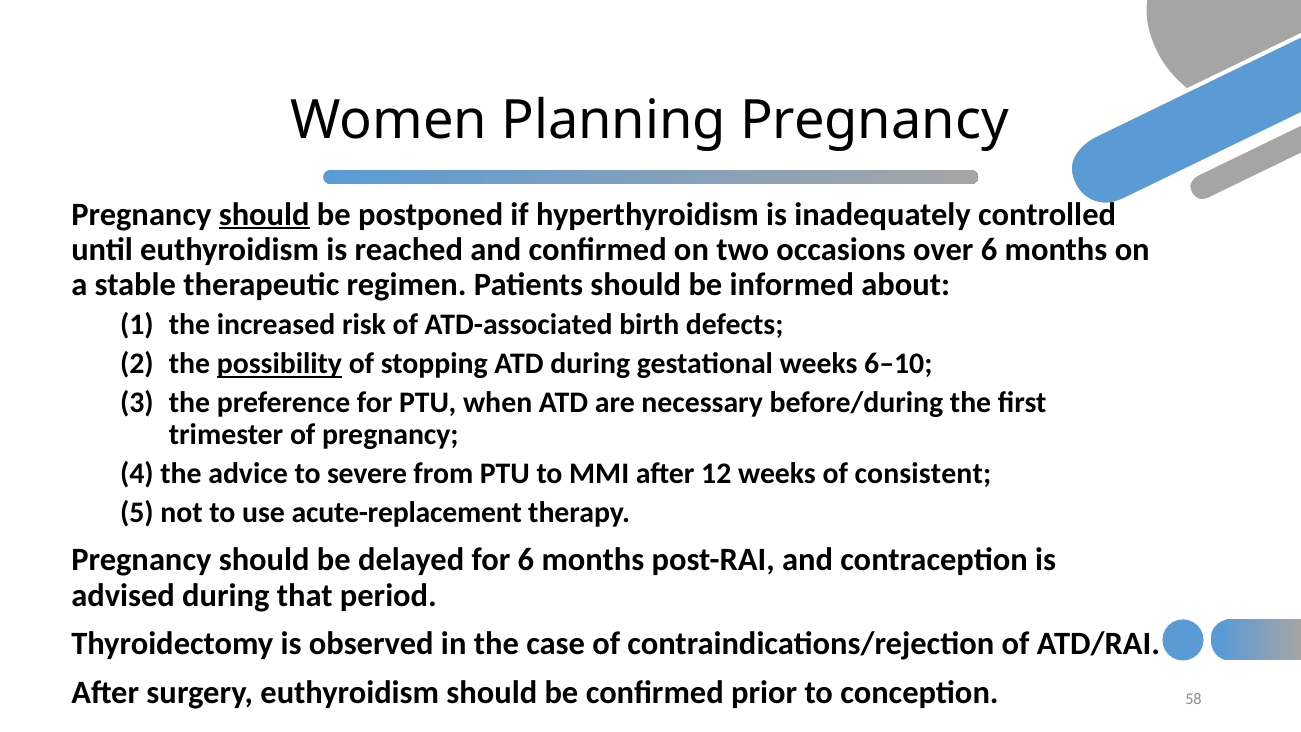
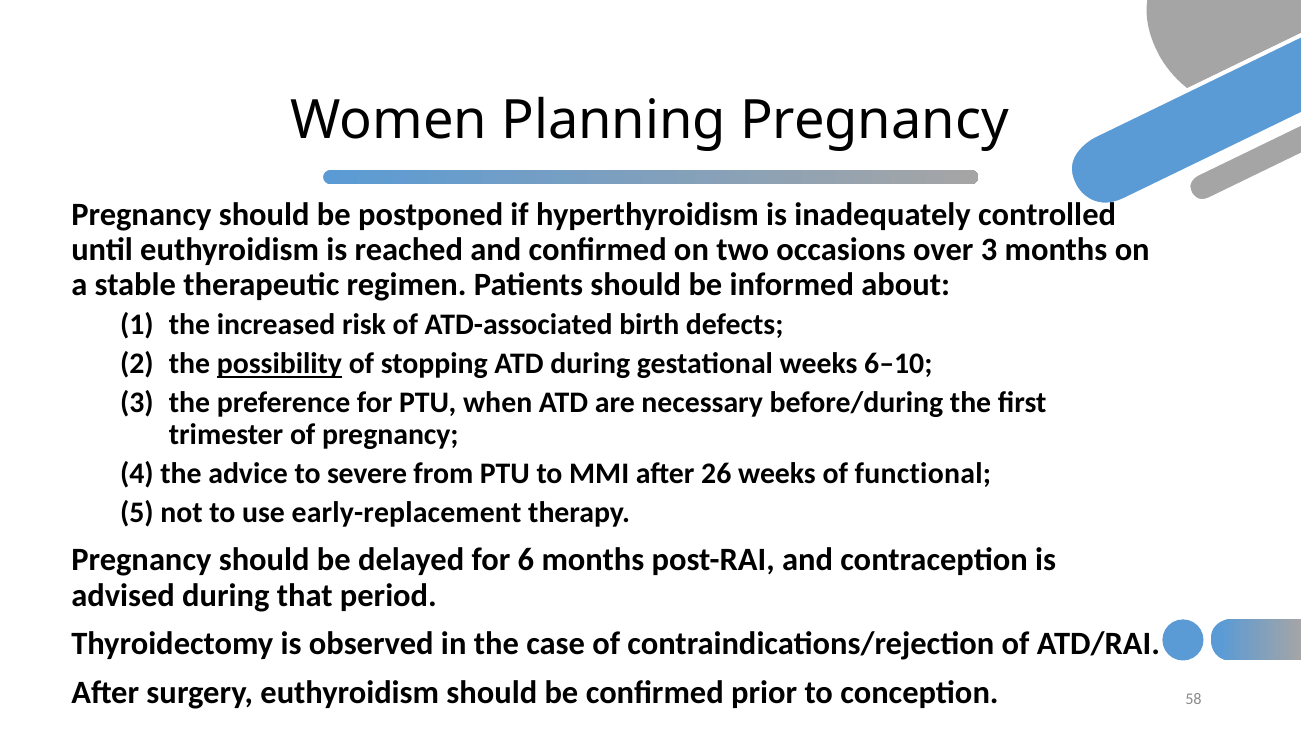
should at (264, 214) underline: present -> none
over 6: 6 -> 3
12: 12 -> 26
consistent: consistent -> functional
acute-replacement: acute-replacement -> early-replacement
